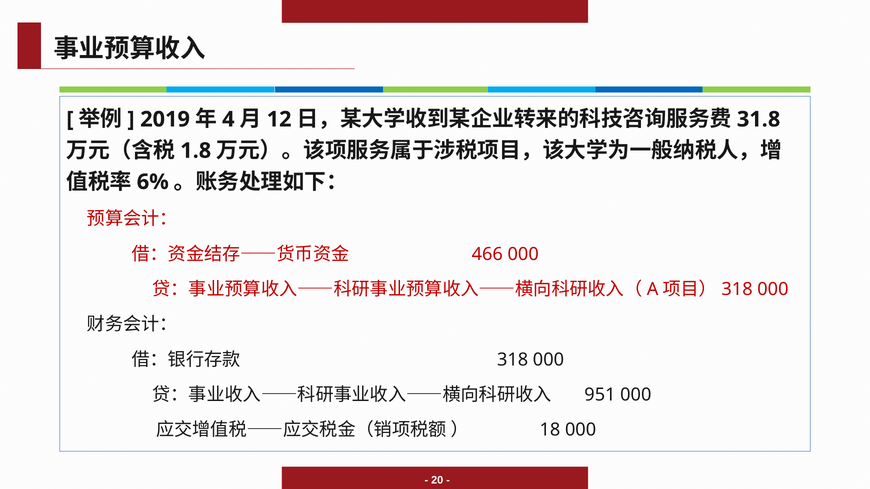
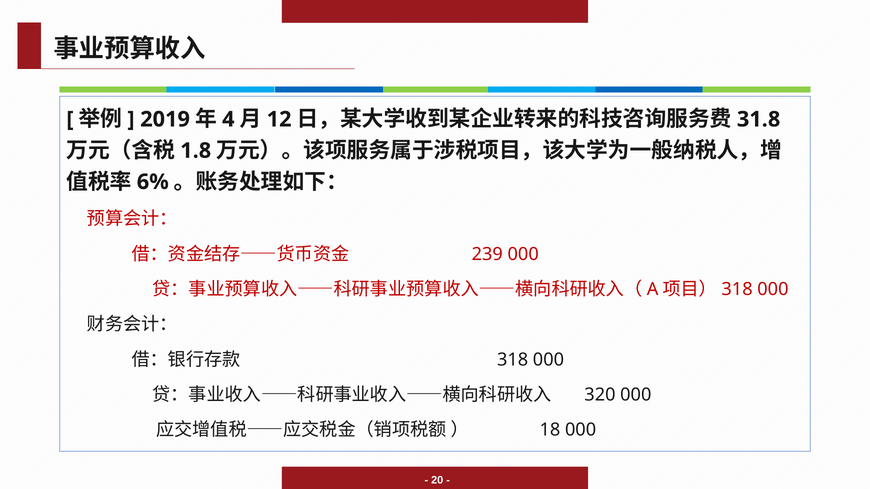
466: 466 -> 239
951: 951 -> 320
